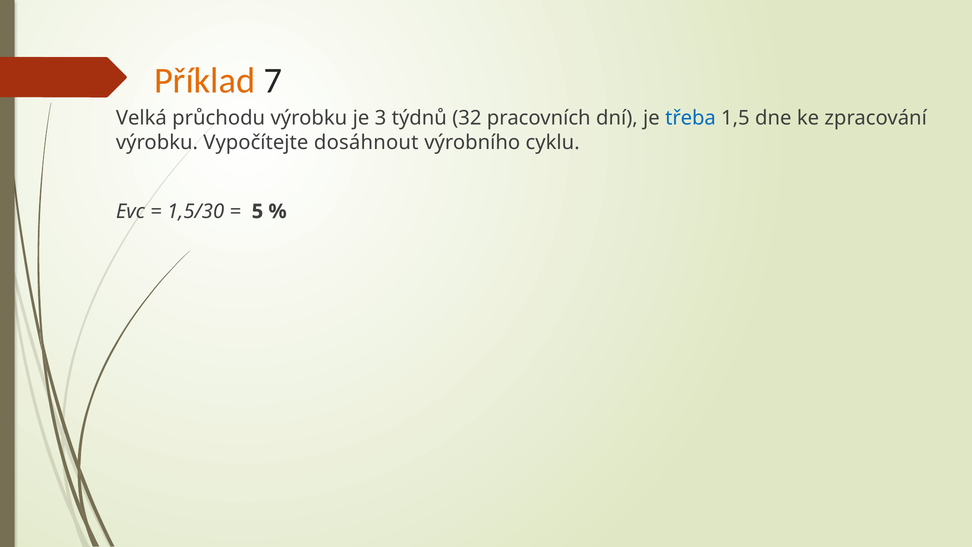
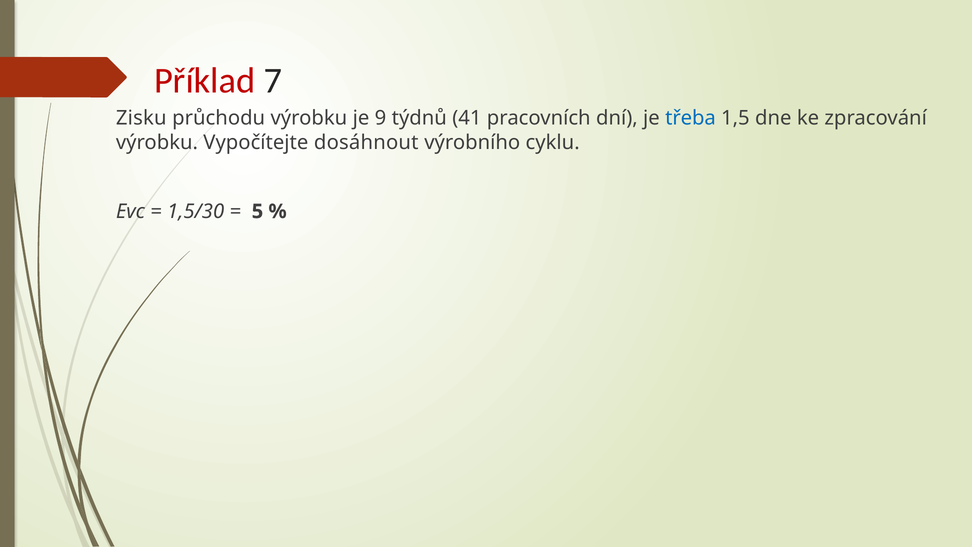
Příklad colour: orange -> red
Velká: Velká -> Zisku
3: 3 -> 9
32: 32 -> 41
